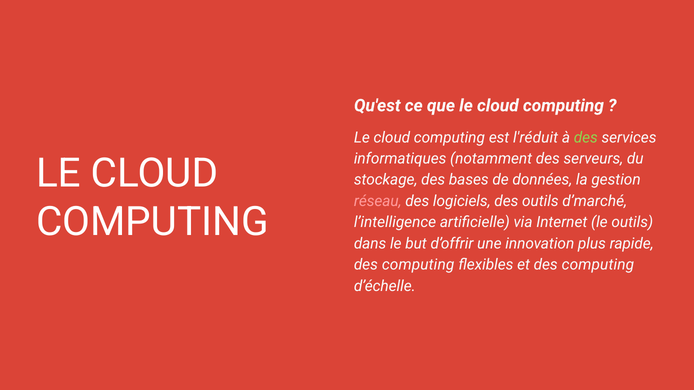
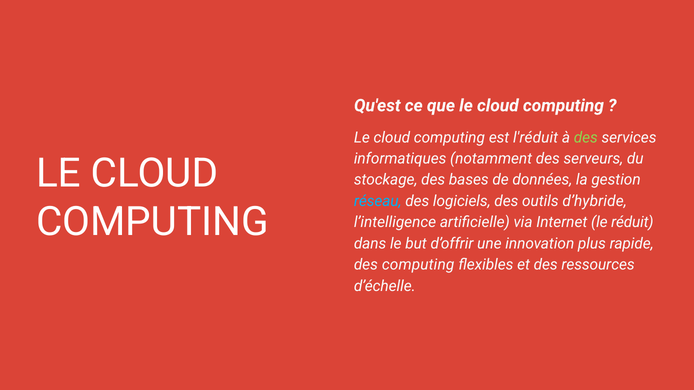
réseau colour: pink -> light blue
d’marché: d’marché -> d’hybride
le outils: outils -> réduit
et des computing: computing -> ressources
